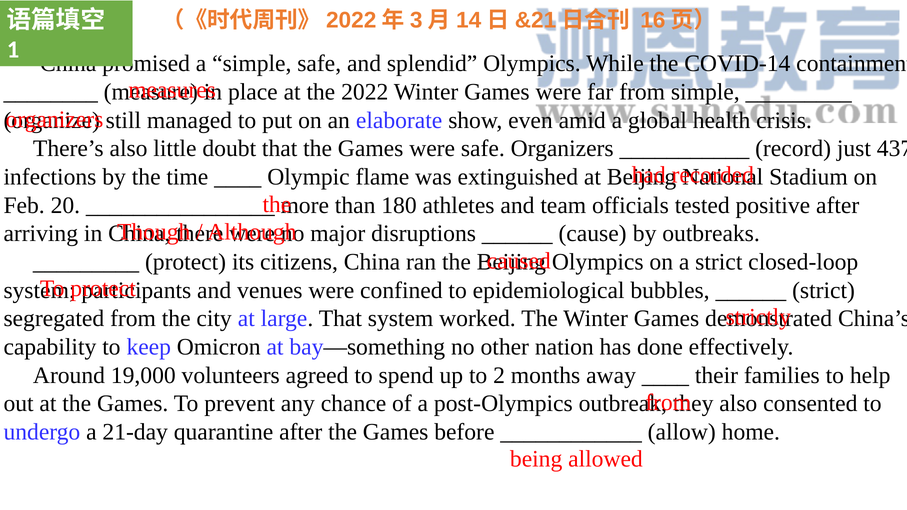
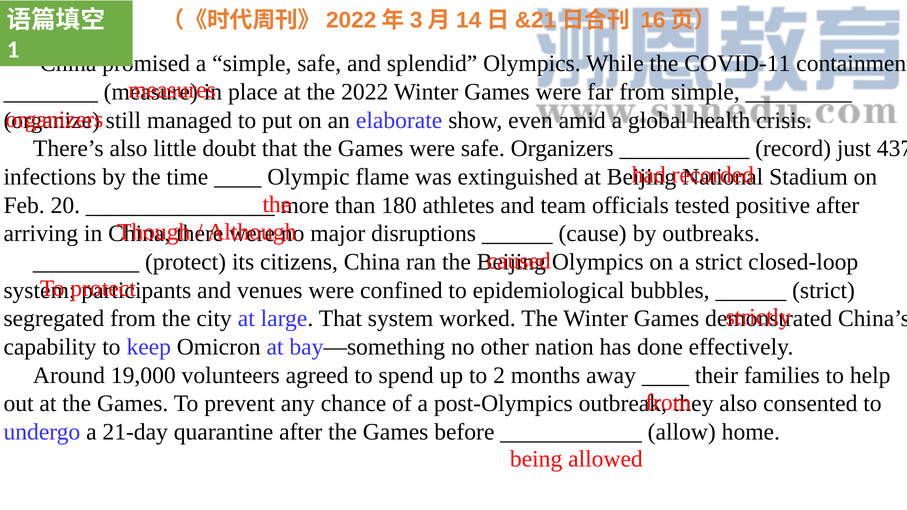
COVID-14: COVID-14 -> COVID-11
